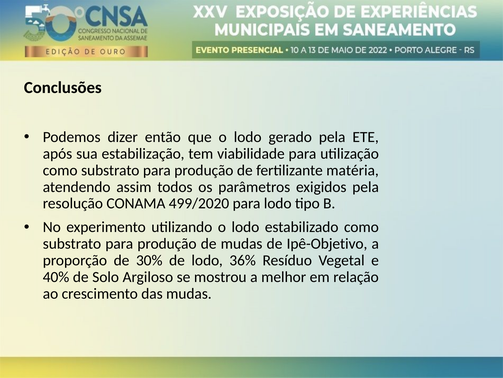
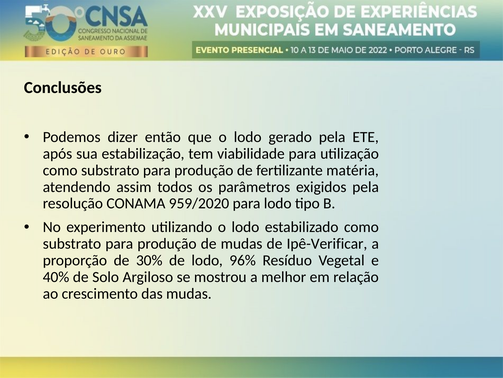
499/2020: 499/2020 -> 959/2020
Ipê-Objetivo: Ipê-Objetivo -> Ipê-Verificar
36%: 36% -> 96%
